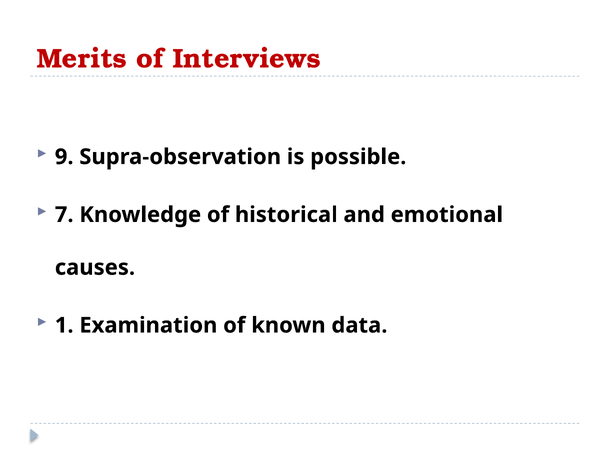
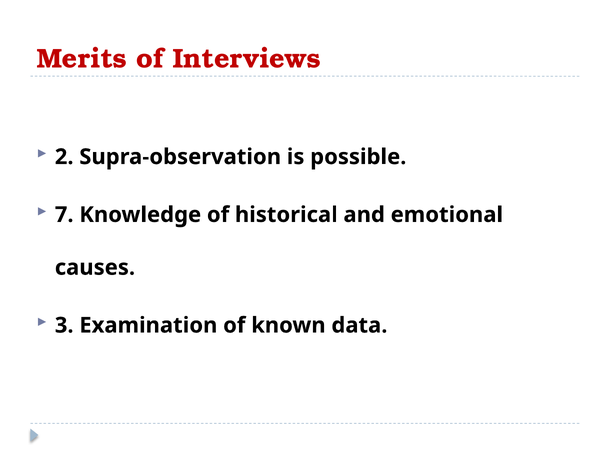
9: 9 -> 2
1: 1 -> 3
